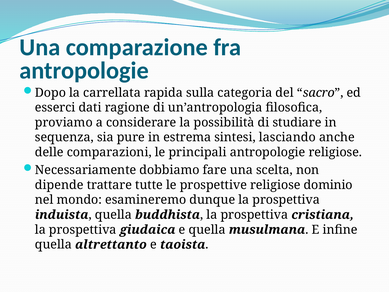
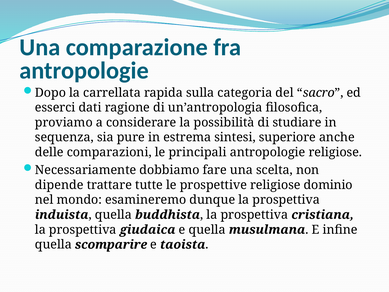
lasciando: lasciando -> superiore
altrettanto: altrettanto -> scomparire
